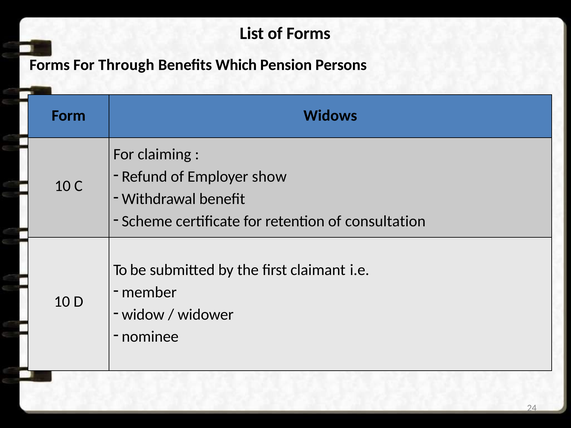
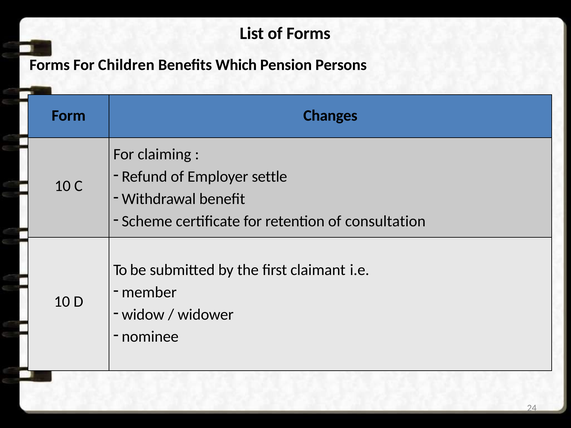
Through: Through -> Children
Widows: Widows -> Changes
show: show -> settle
